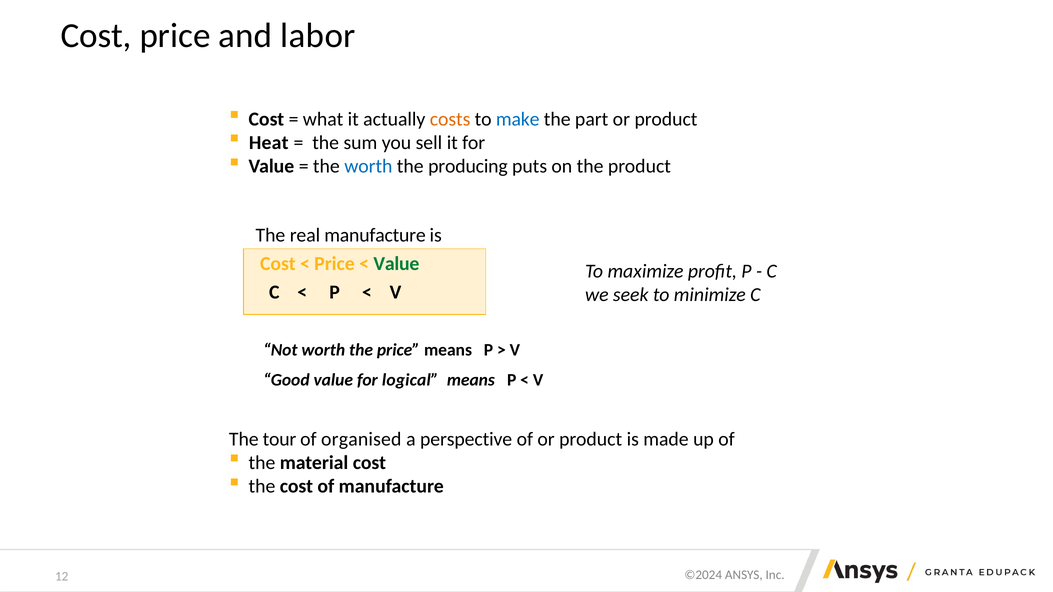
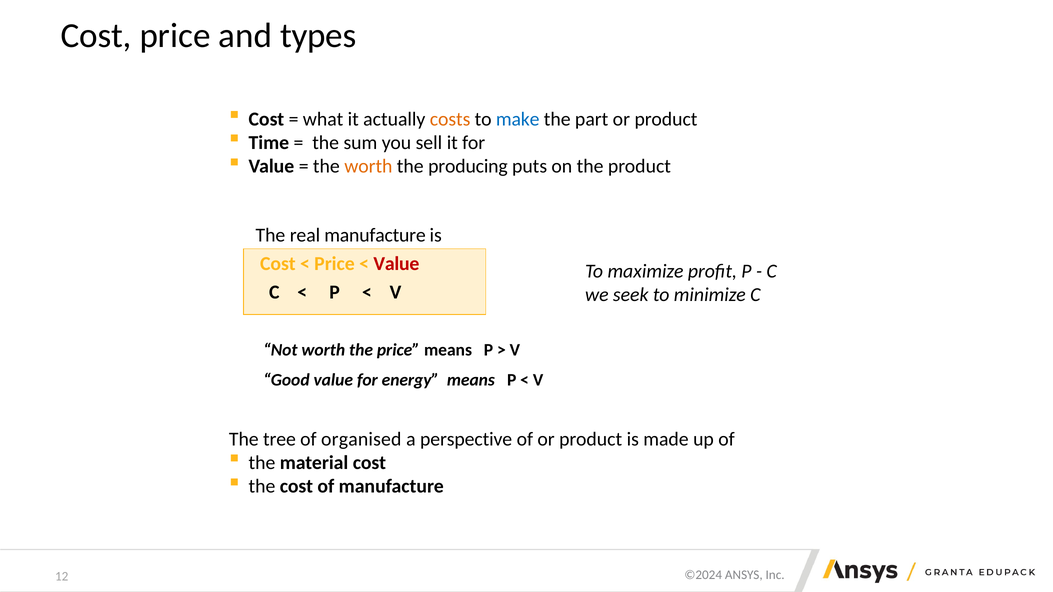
labor: labor -> types
Heat: Heat -> Time
worth at (368, 166) colour: blue -> orange
Value at (396, 264) colour: green -> red
logical: logical -> energy
tour: tour -> tree
